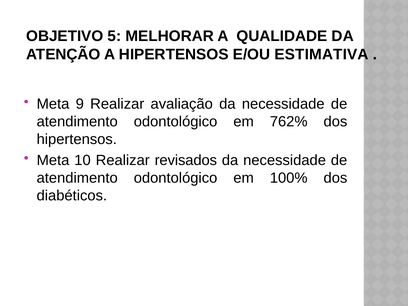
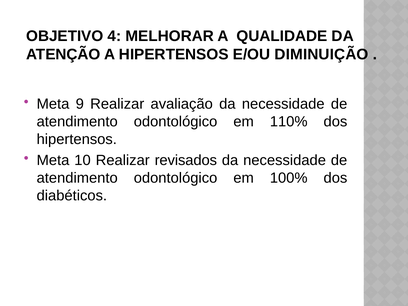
5: 5 -> 4
ESTIMATIVA: ESTIMATIVA -> DIMINUIÇÃO
762%: 762% -> 110%
